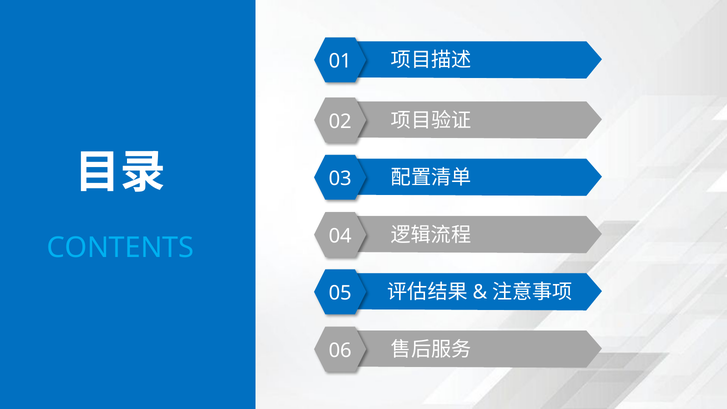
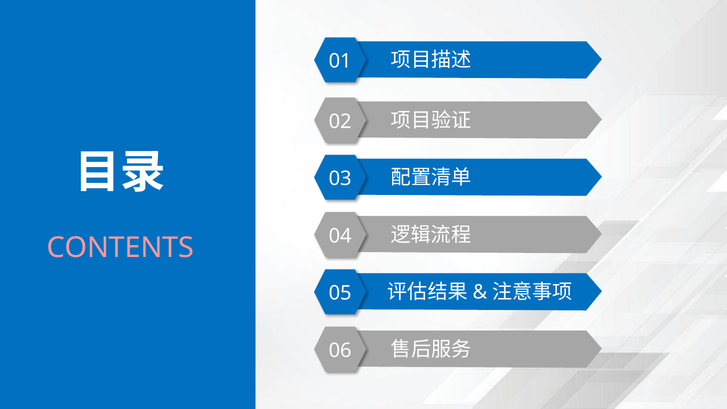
CONTENTS colour: light blue -> pink
